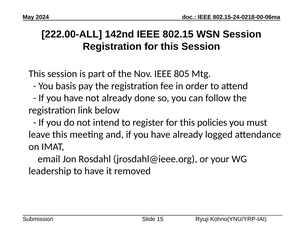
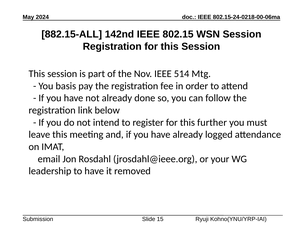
222.00-ALL: 222.00-ALL -> 882.15-ALL
805: 805 -> 514
policies: policies -> further
